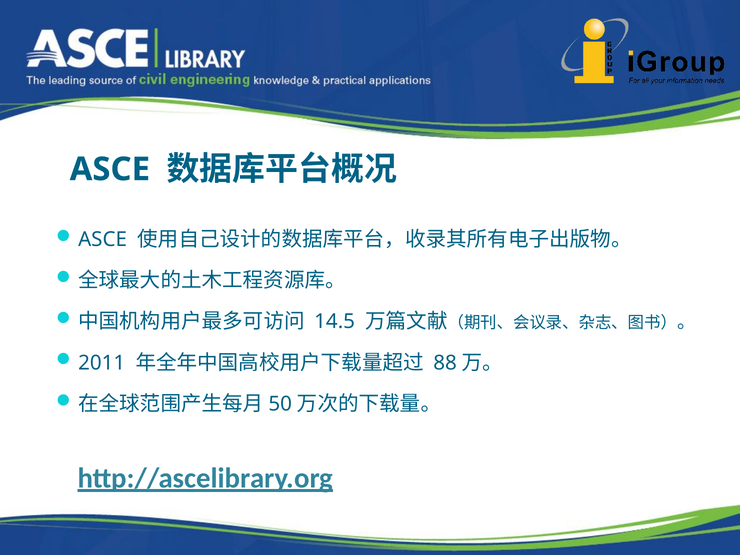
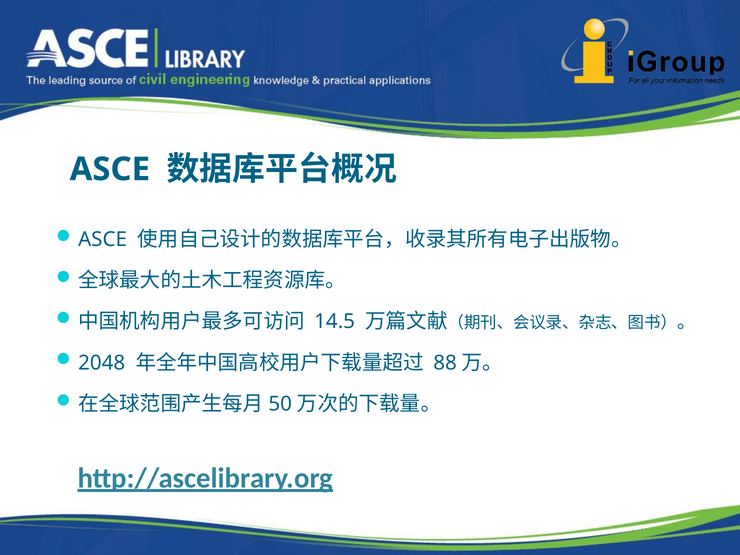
2011: 2011 -> 2048
